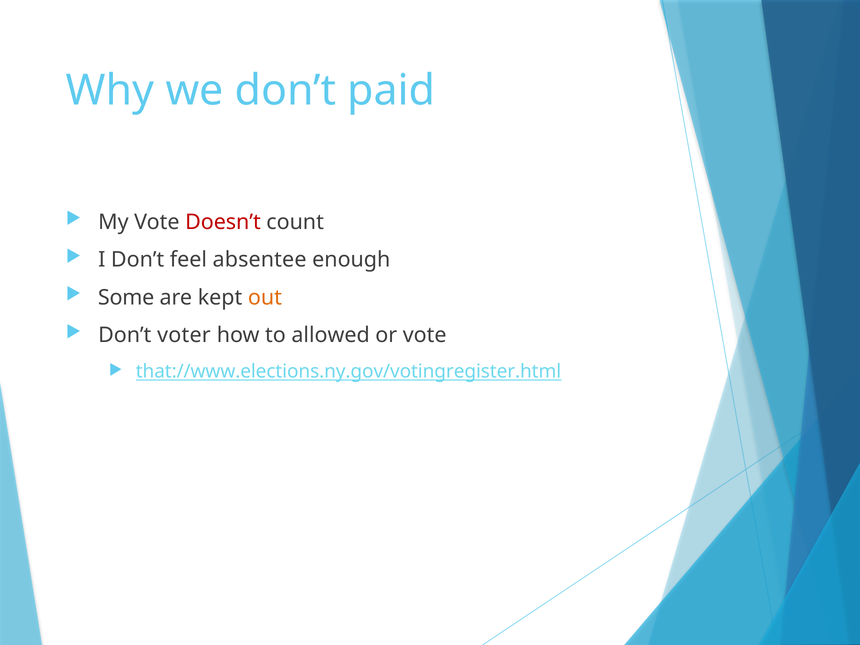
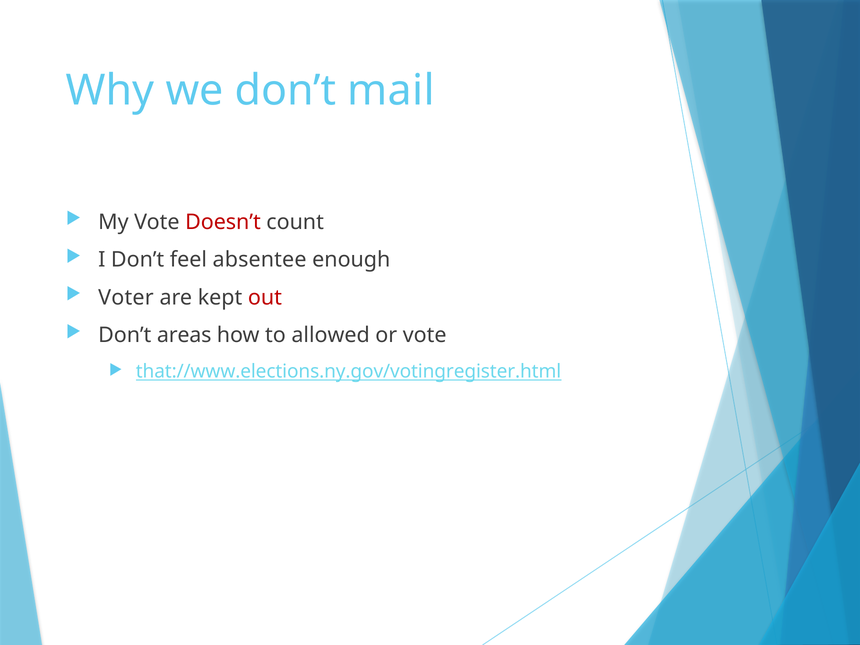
paid: paid -> mail
Some: Some -> Voter
out colour: orange -> red
voter: voter -> areas
